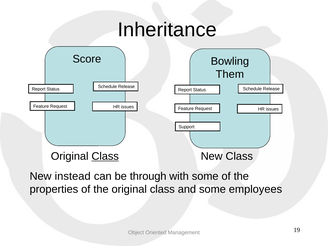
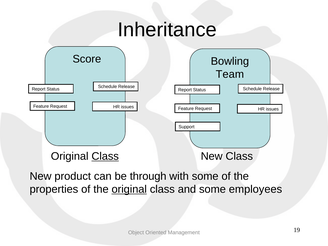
Them: Them -> Team
instead: instead -> product
original at (129, 189) underline: none -> present
